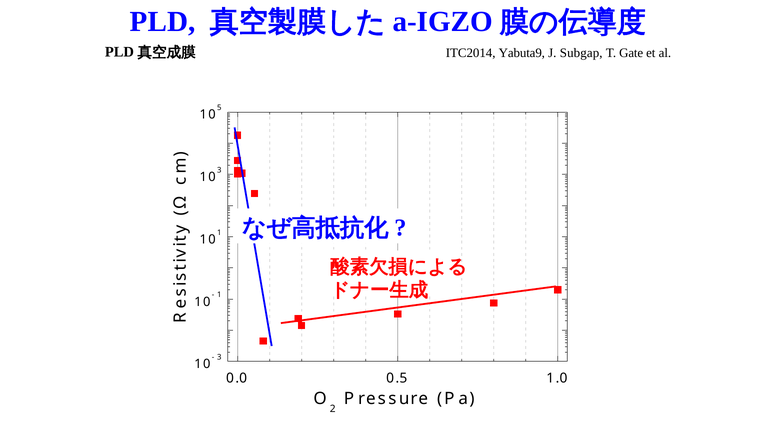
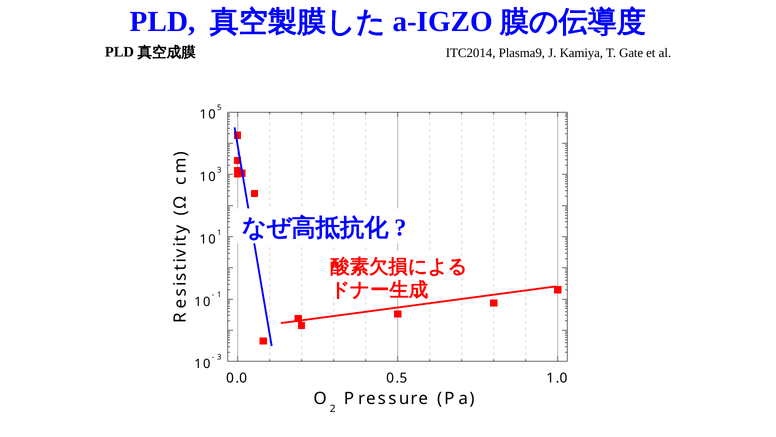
Yabuta9: Yabuta9 -> Plasma9
Subgap: Subgap -> Kamiya
